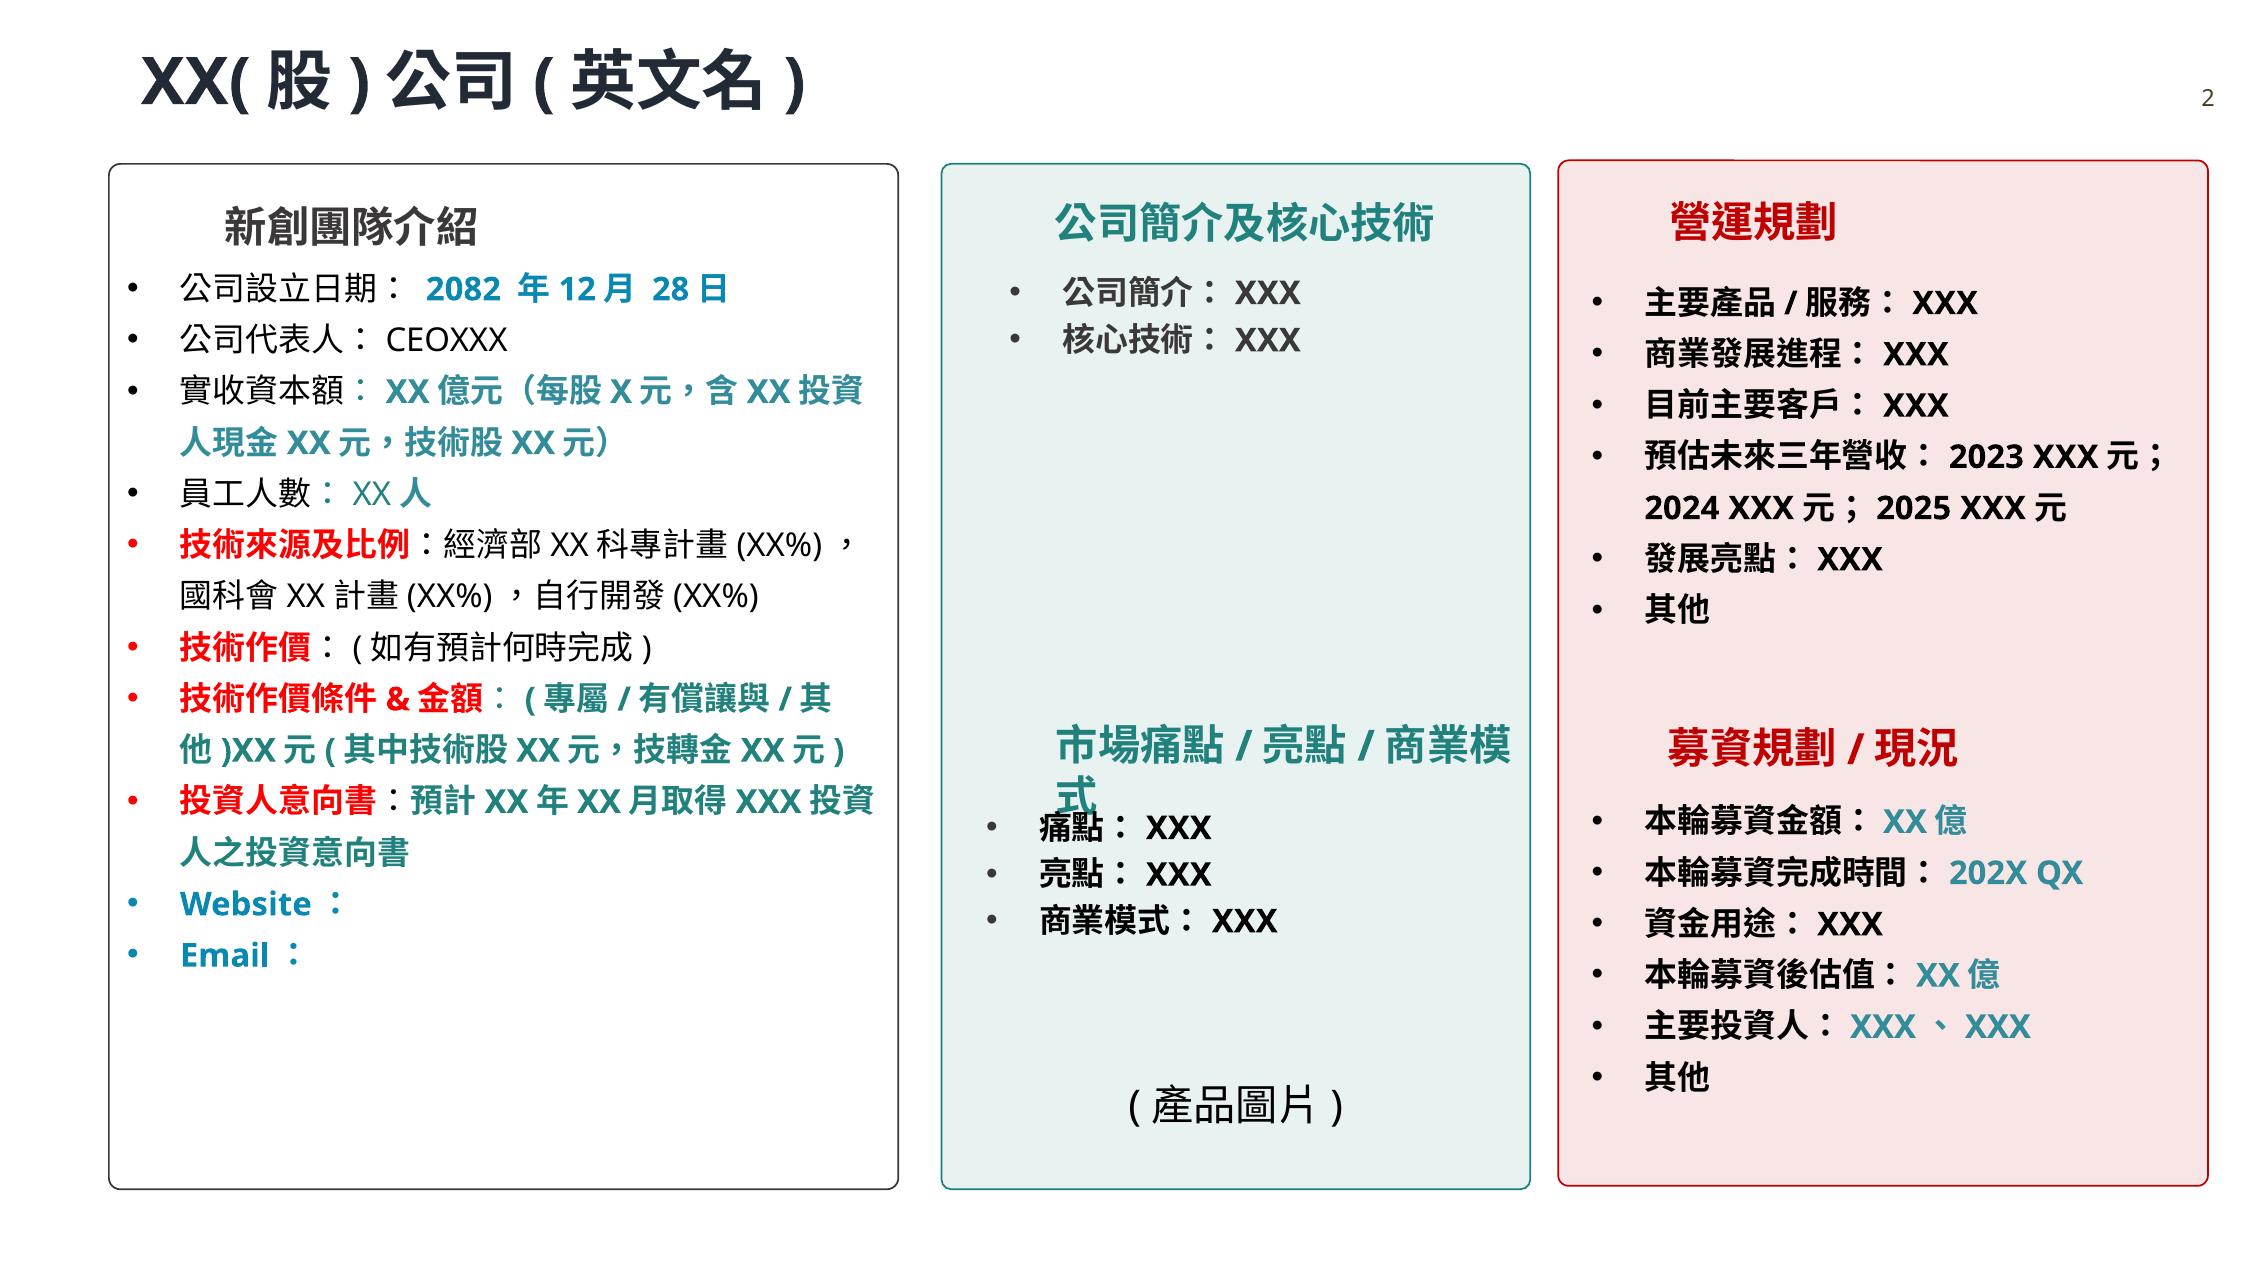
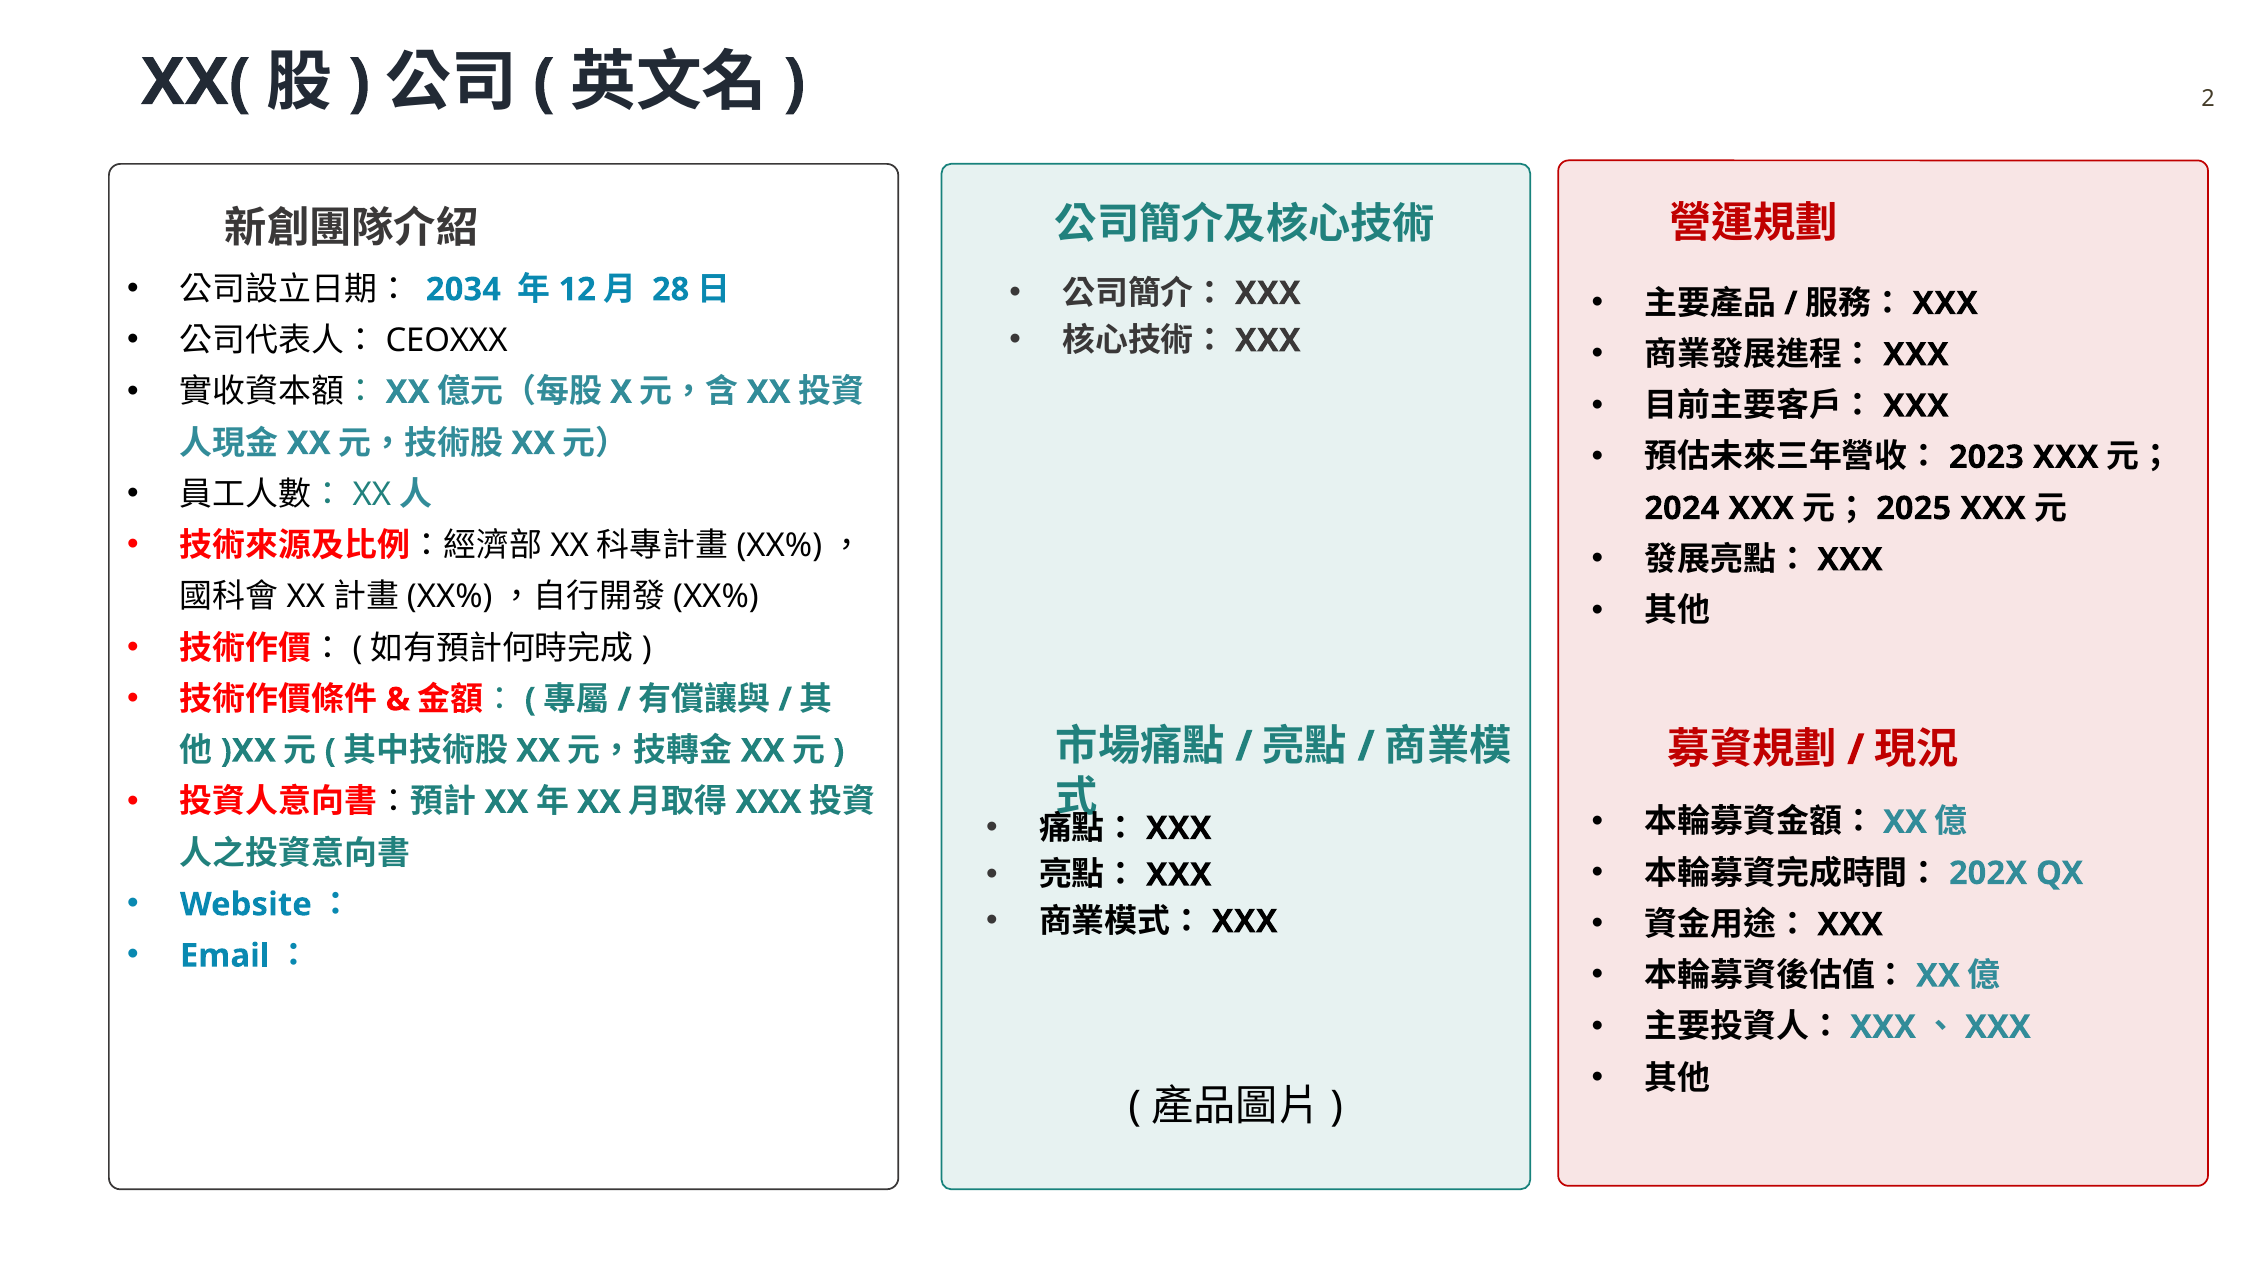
2082: 2082 -> 2034
